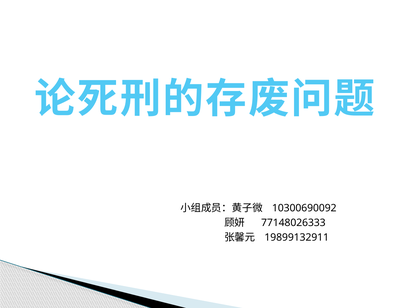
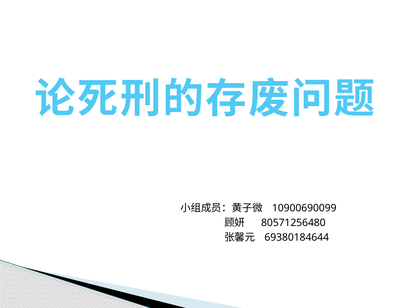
10300690092: 10300690092 -> 10900690099
77148026333: 77148026333 -> 80571256480
19899132911: 19899132911 -> 69380184644
